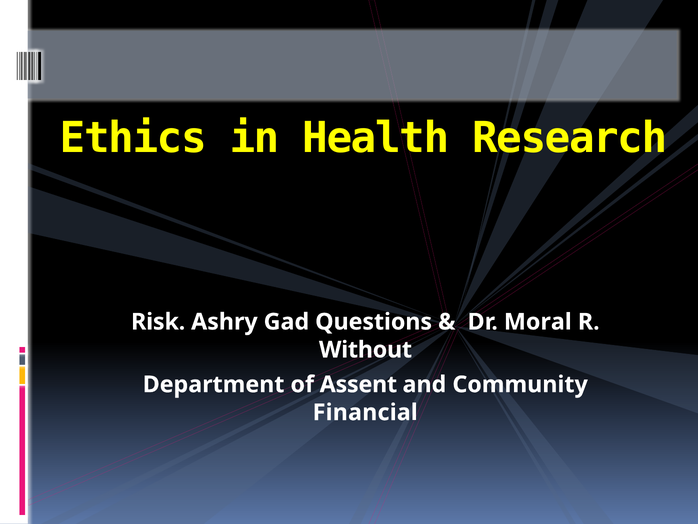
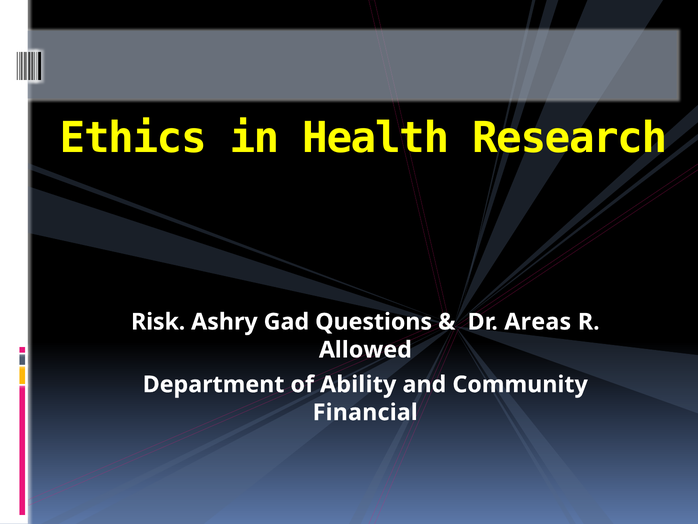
Moral: Moral -> Areas
Without: Without -> Allowed
Assent: Assent -> Ability
